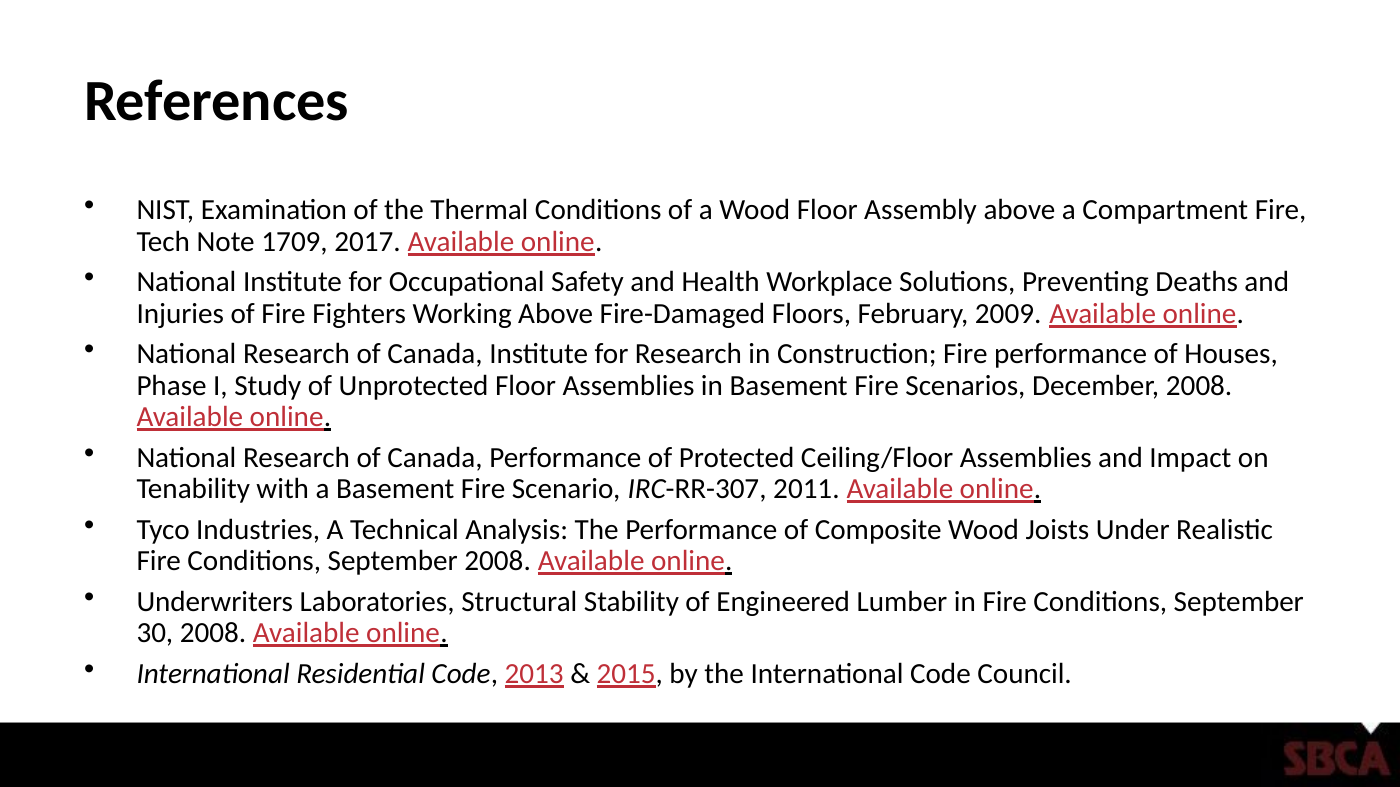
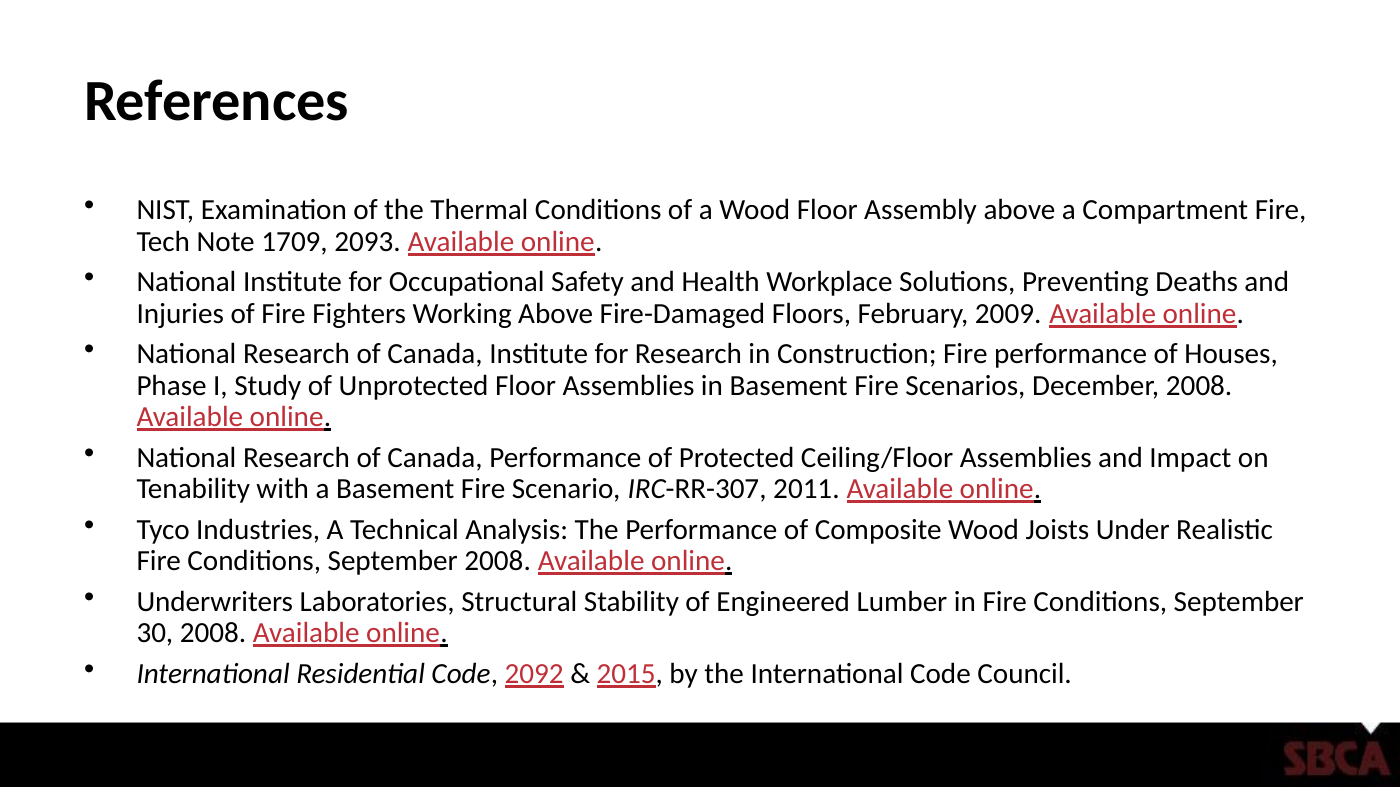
2017: 2017 -> 2093
2013: 2013 -> 2092
